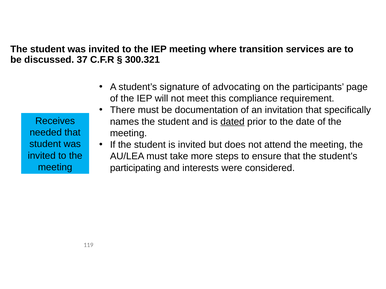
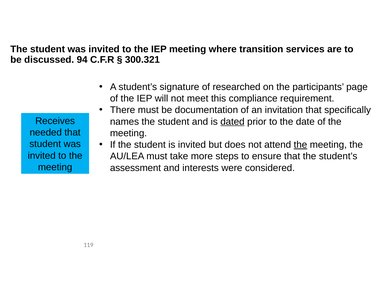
37: 37 -> 94
advocating: advocating -> researched
the at (300, 145) underline: none -> present
participating: participating -> assessment
